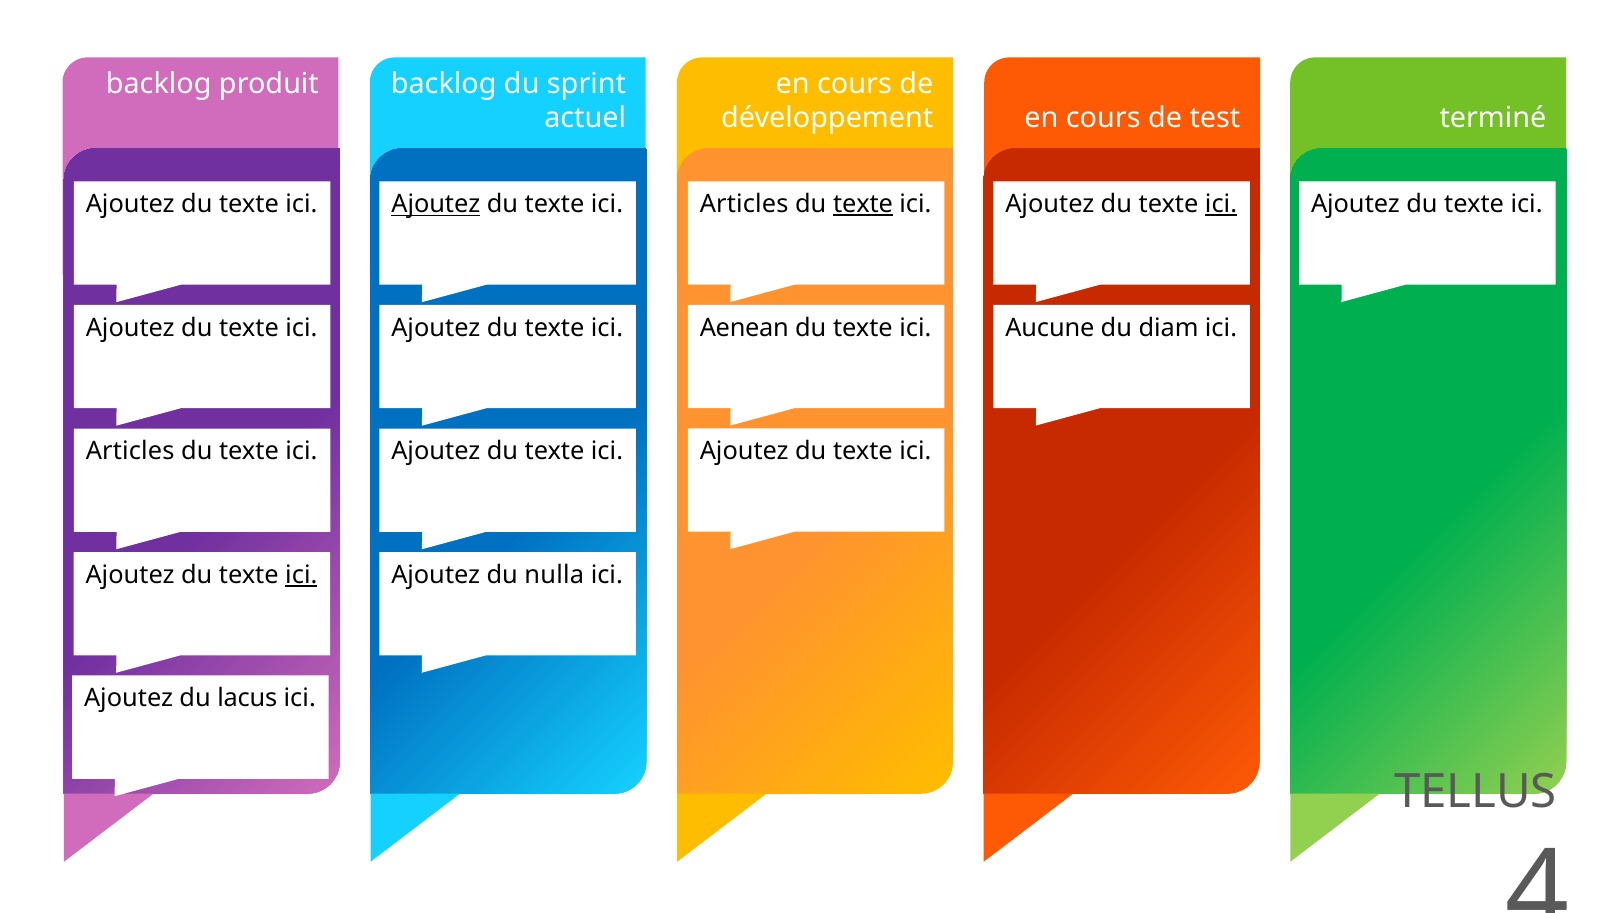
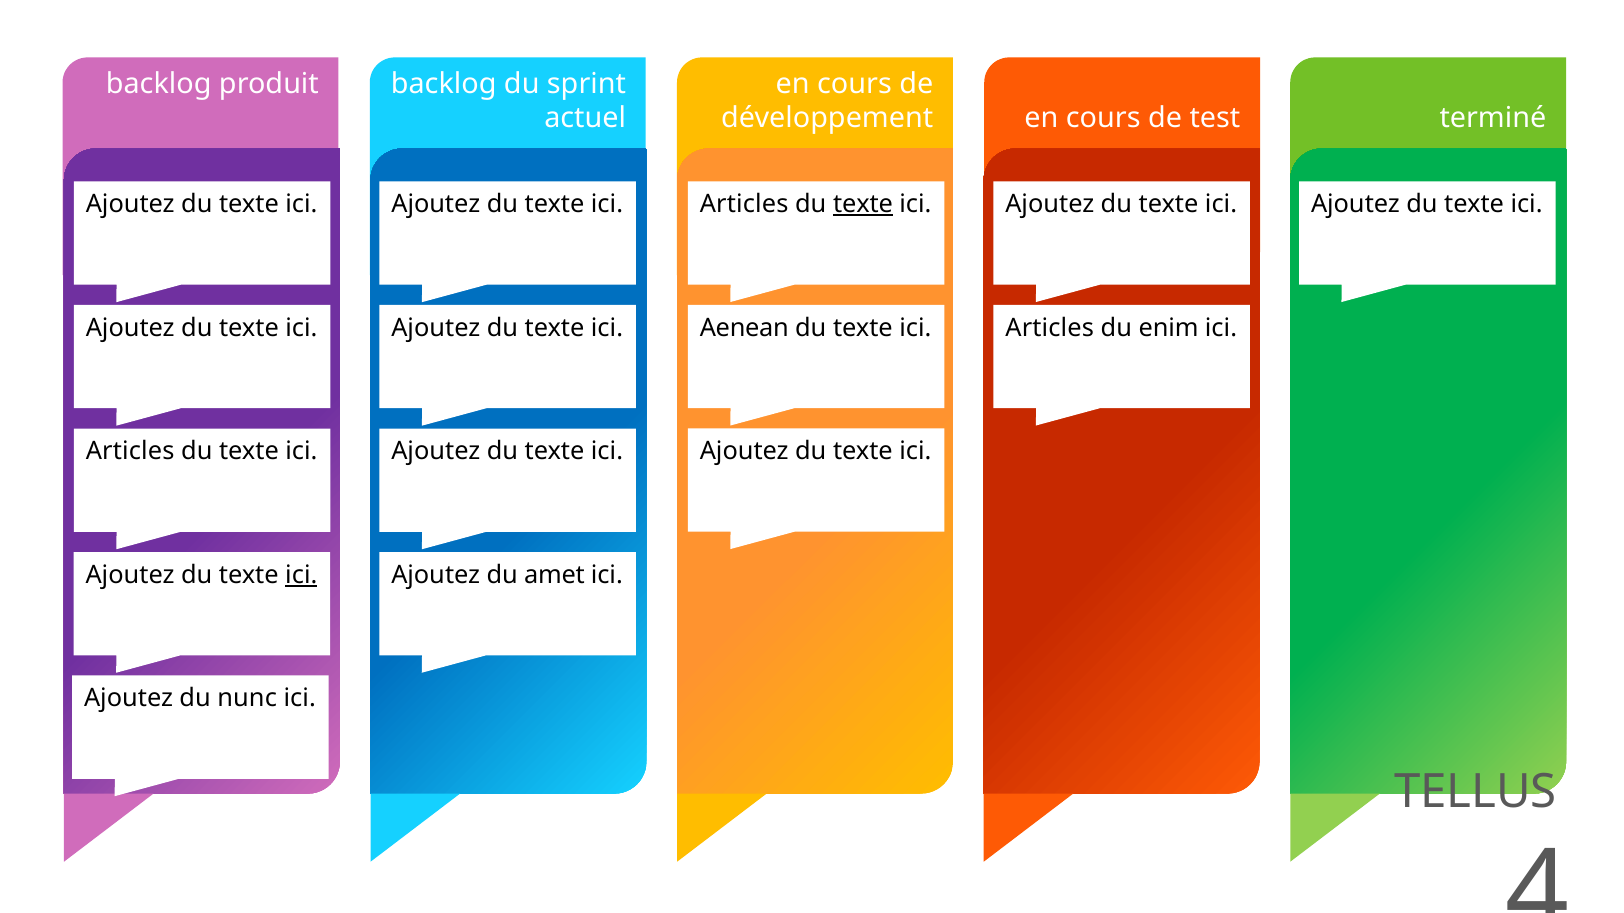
Ajoutez at (436, 205) underline: present -> none
ici at (1221, 204) underline: present -> none
Aucune at (1050, 328): Aucune -> Articles
diam: diam -> enim
nulla: nulla -> amet
lacus: lacus -> nunc
